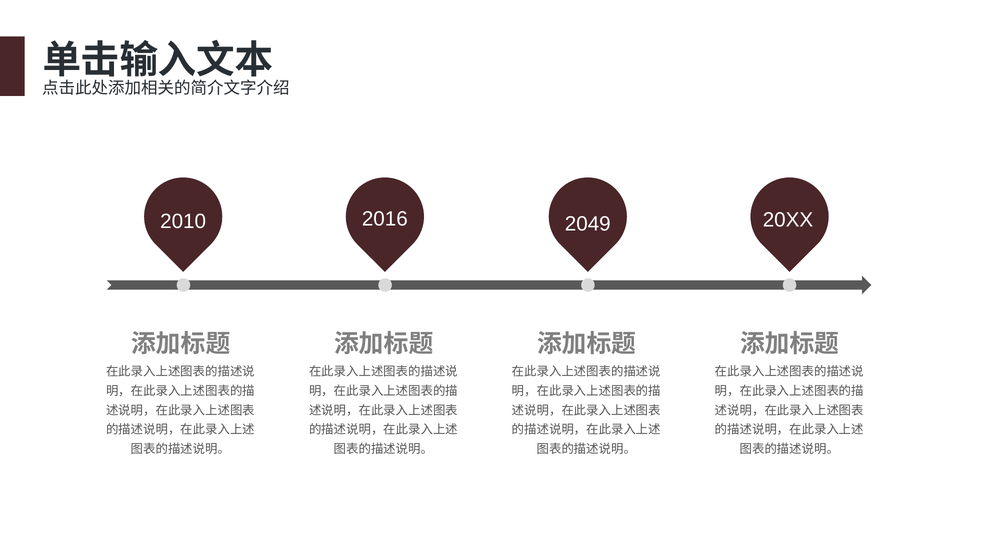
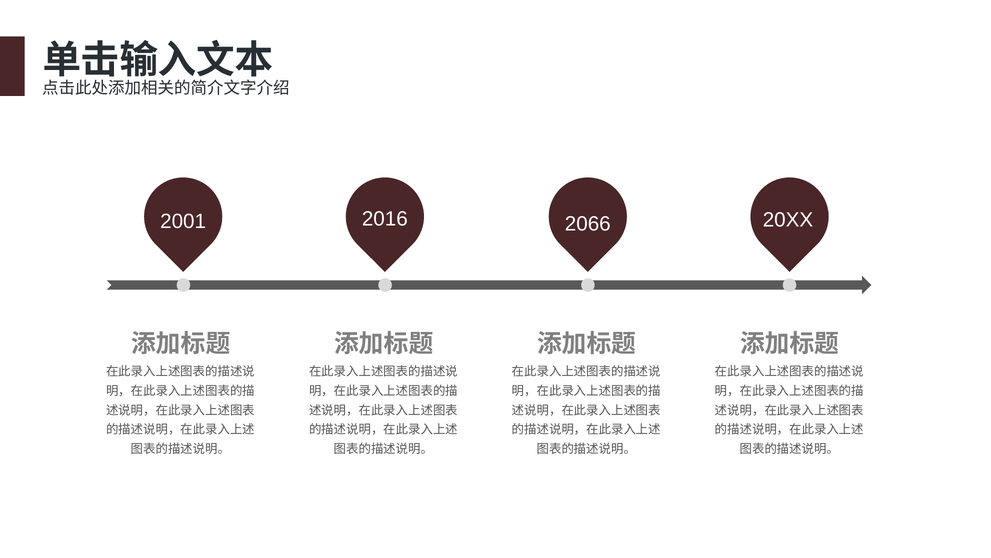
2010: 2010 -> 2001
2049: 2049 -> 2066
